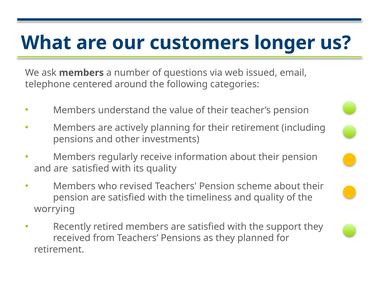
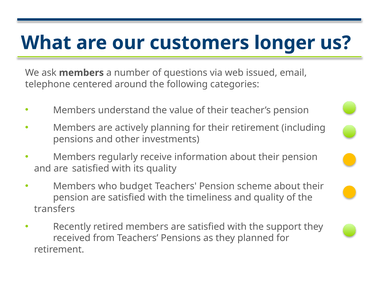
revised: revised -> budget
worrying: worrying -> transfers
